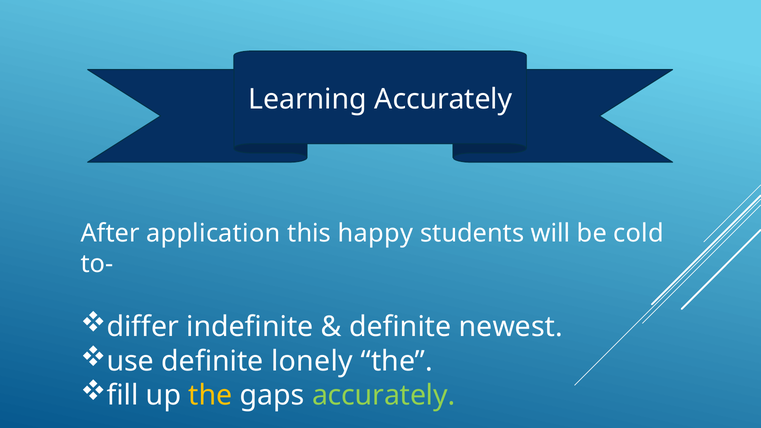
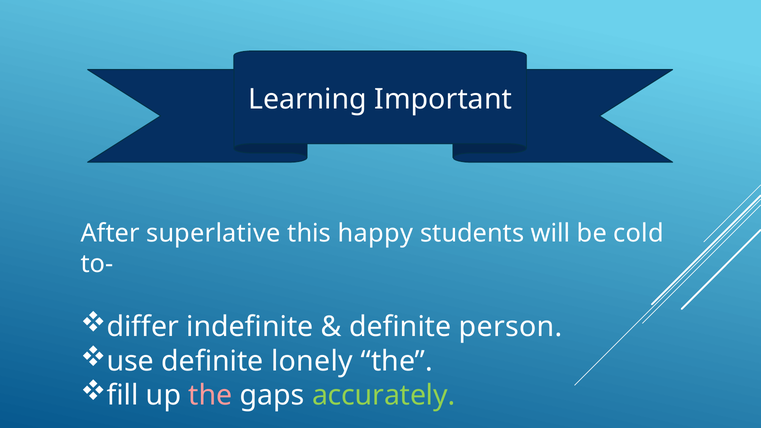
Learning Accurately: Accurately -> Important
application: application -> superlative
newest: newest -> person
the at (210, 396) colour: yellow -> pink
